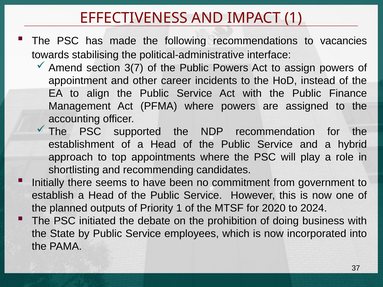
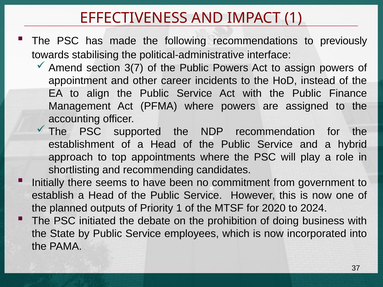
vacancies: vacancies -> previously
